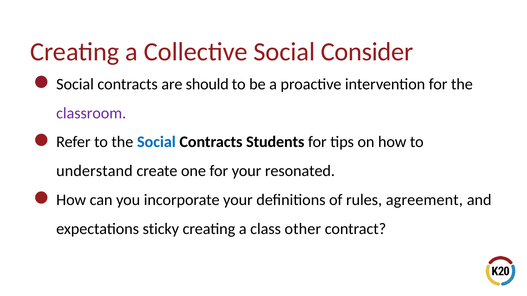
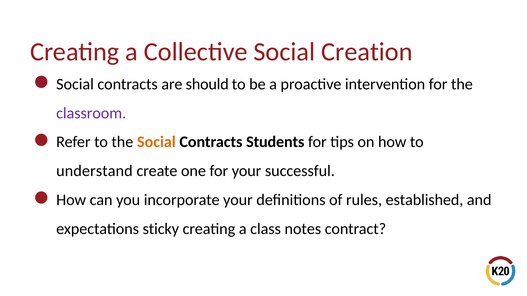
Consider: Consider -> Creation
Social at (156, 142) colour: blue -> orange
resonated: resonated -> successful
agreement: agreement -> established
other: other -> notes
